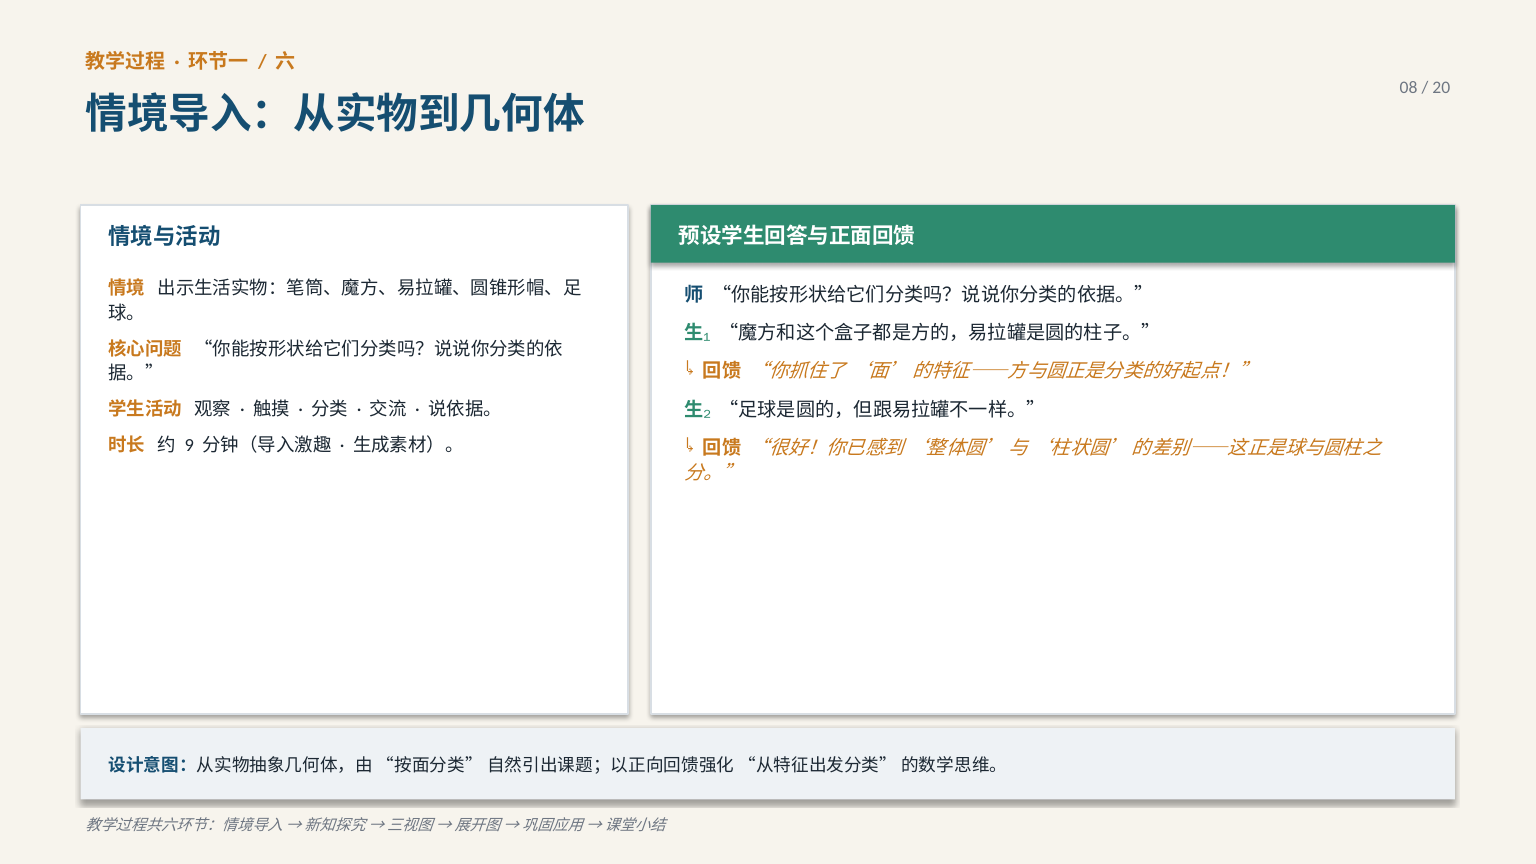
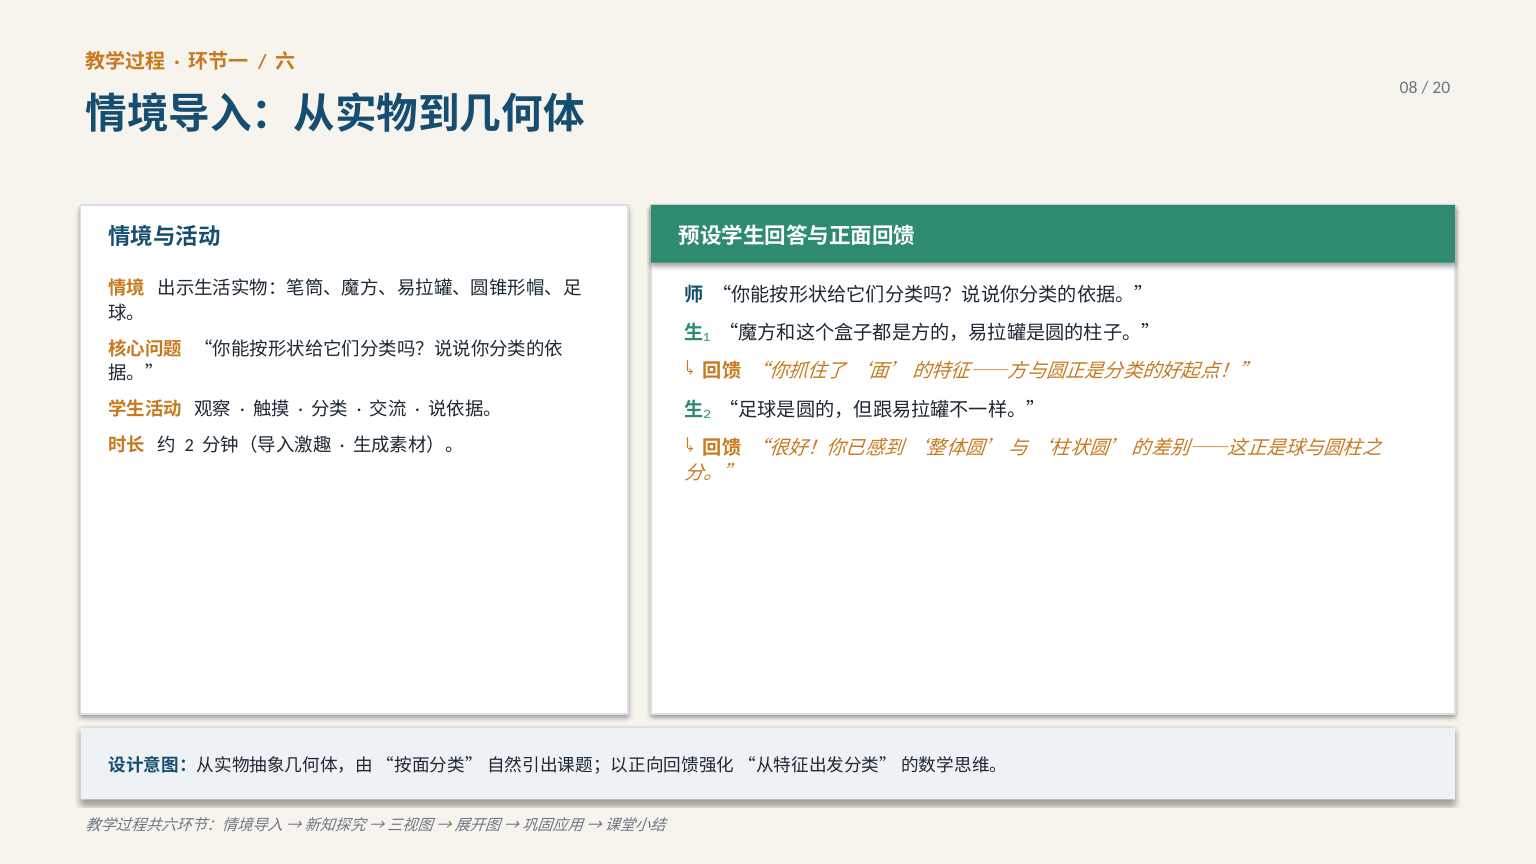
9: 9 -> 2
